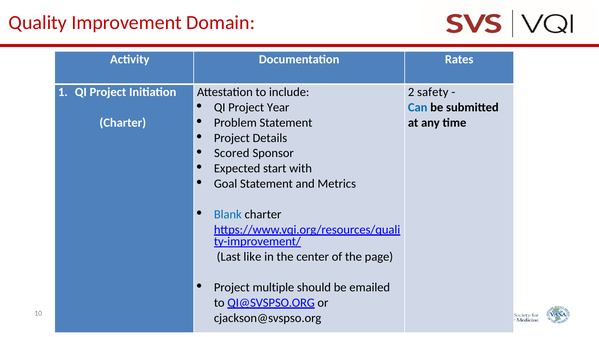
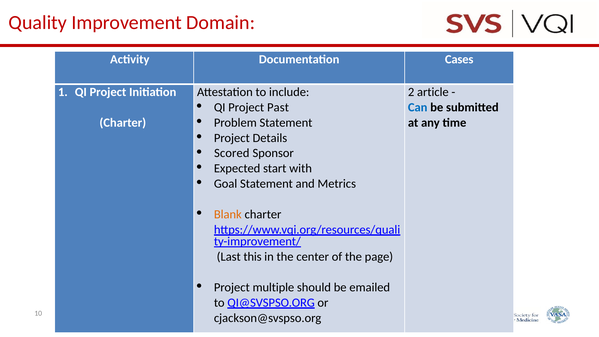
Rates: Rates -> Cases
safety: safety -> article
Year: Year -> Past
Blank colour: blue -> orange
like: like -> this
